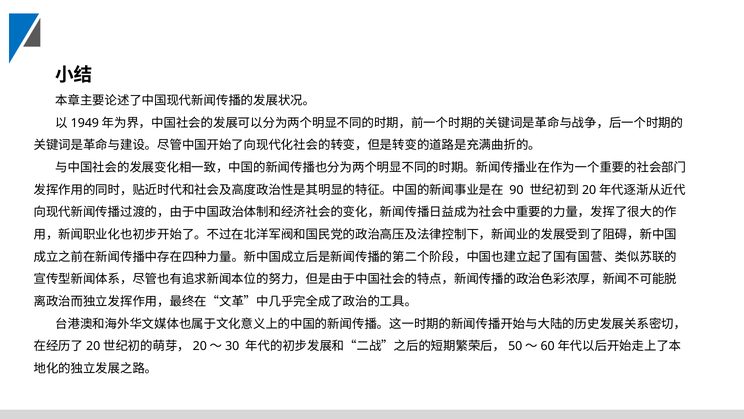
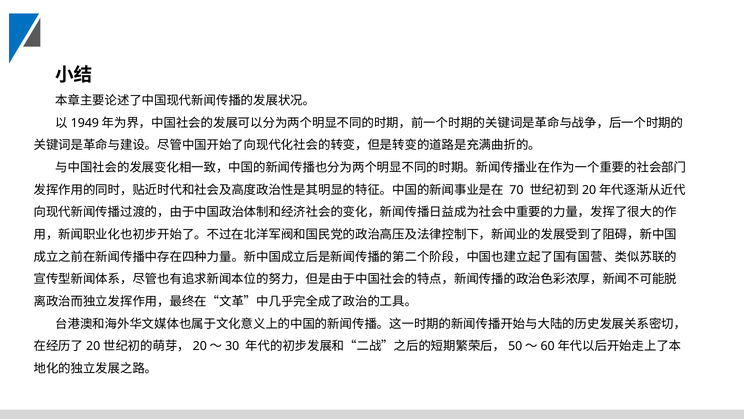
90: 90 -> 70
